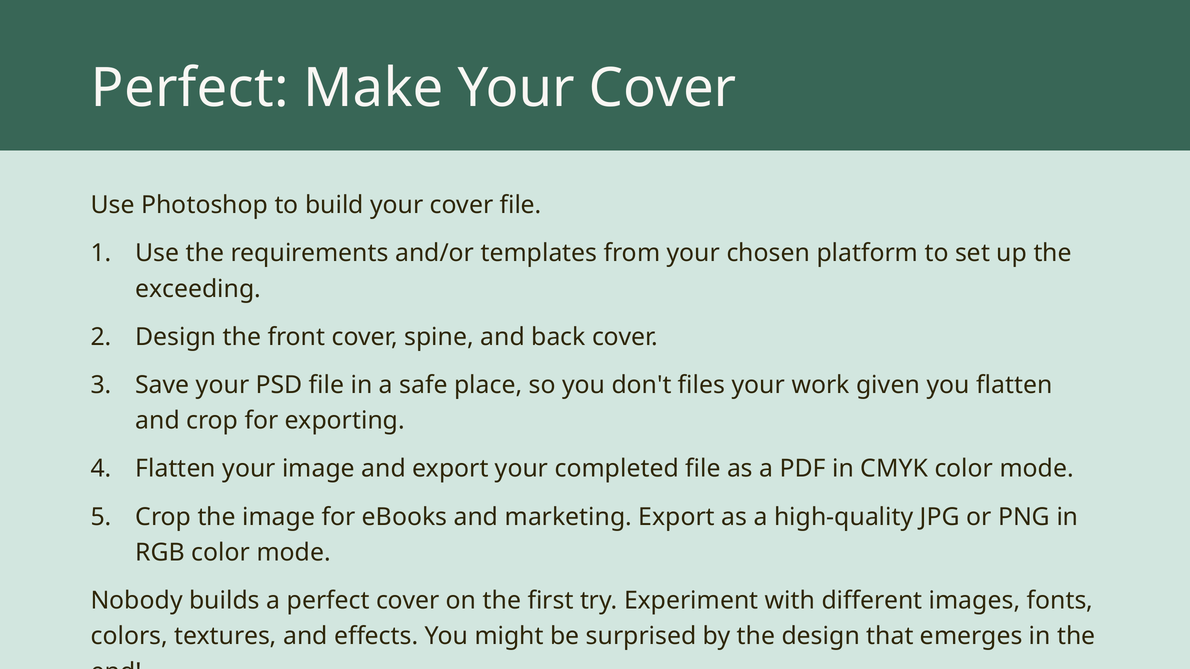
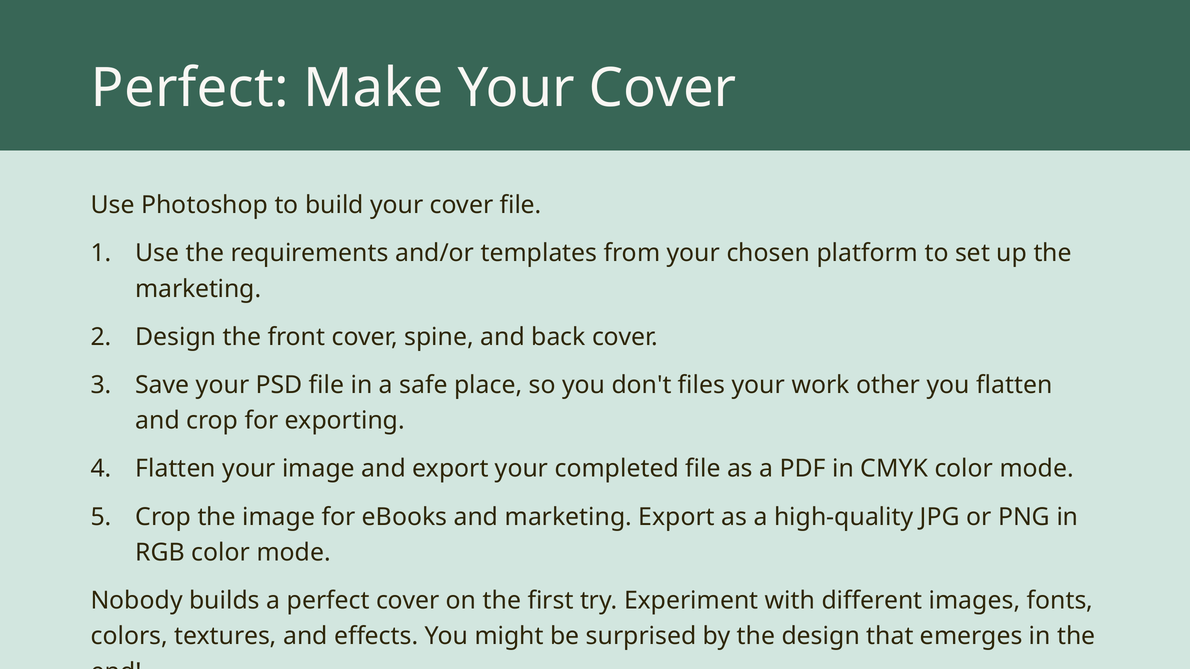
exceeding at (198, 289): exceeding -> marketing
given: given -> other
